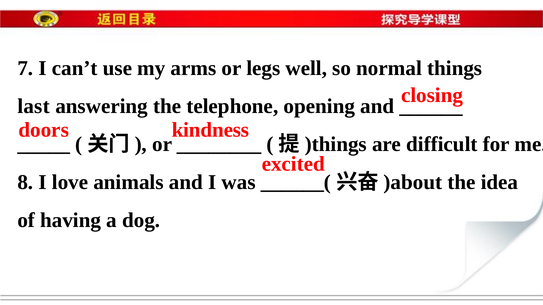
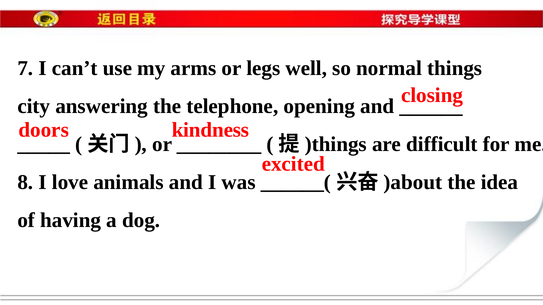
last: last -> city
